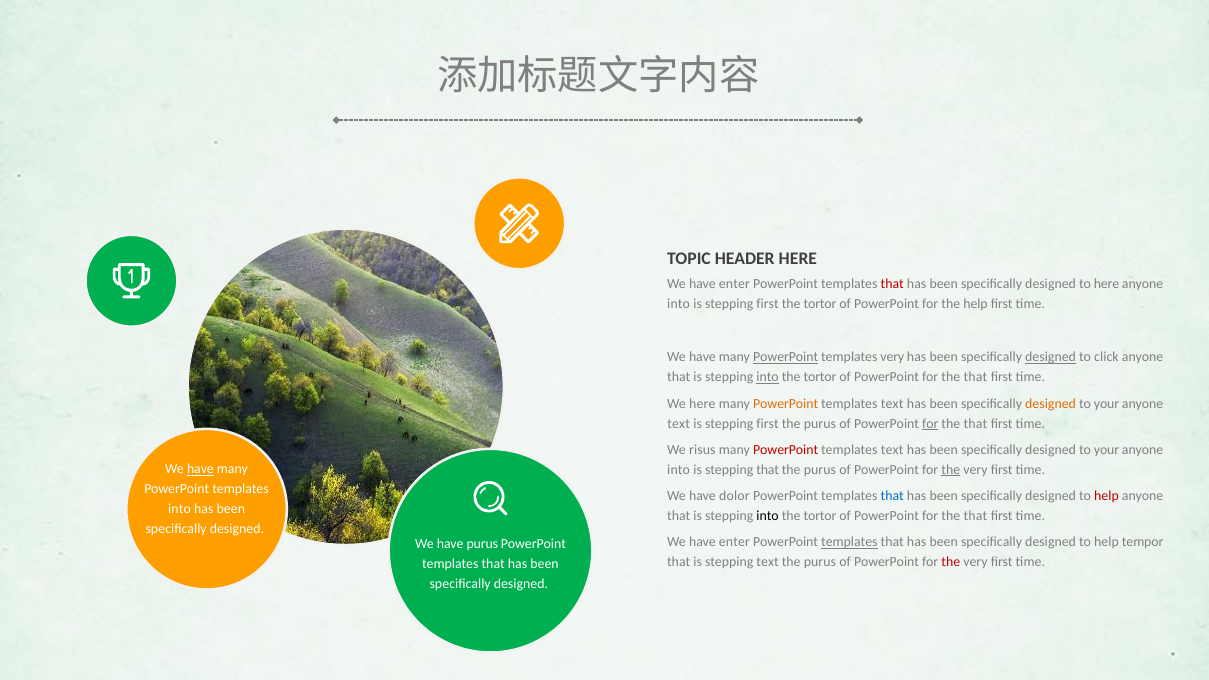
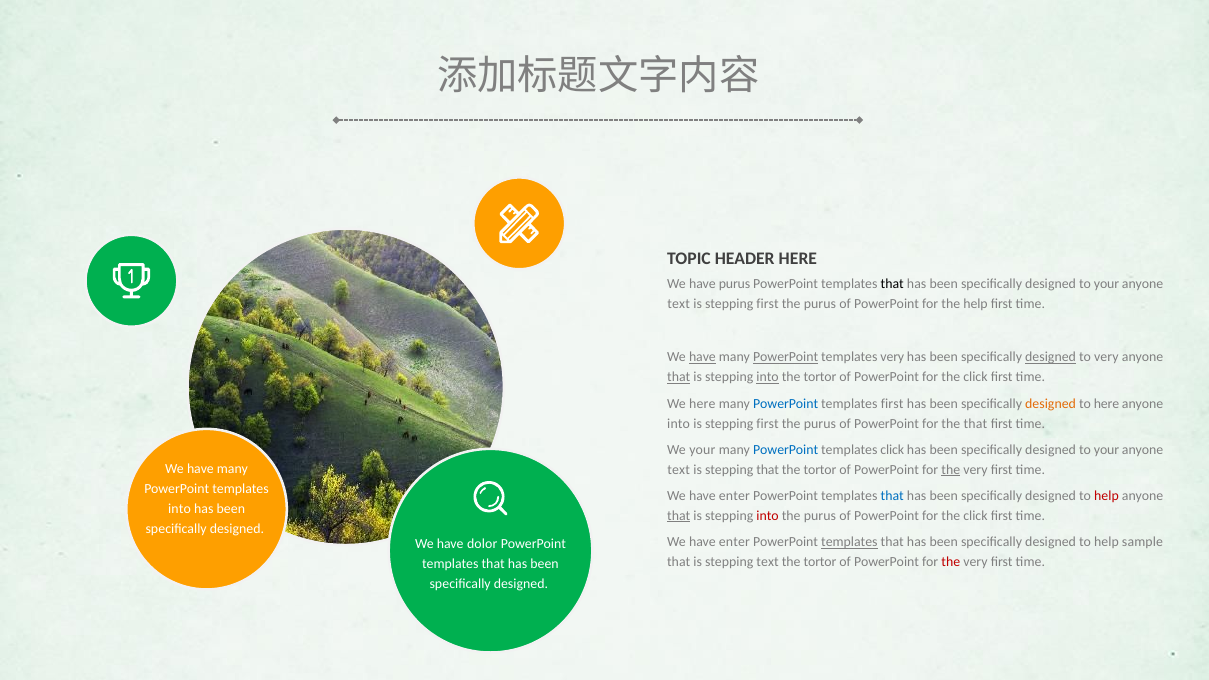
enter at (734, 284): enter -> purus
that at (892, 284) colour: red -> black
here at (1107, 284): here -> your
into at (679, 304): into -> text
tortor at (820, 304): tortor -> purus
have at (702, 357) underline: none -> present
to click: click -> very
that at (679, 377) underline: none -> present
that at (975, 377): that -> click
PowerPoint at (786, 404) colour: orange -> blue
text at (892, 404): text -> first
your at (1107, 404): your -> here
text at (679, 423): text -> into
for at (930, 423) underline: present -> none
We risus: risus -> your
PowerPoint at (786, 450) colour: red -> blue
text at (892, 450): text -> click
have at (200, 469) underline: present -> none
into at (679, 470): into -> text
purus at (820, 470): purus -> tortor
dolor at (734, 496): dolor -> enter
that at (679, 516) underline: none -> present
into at (768, 516) colour: black -> red
tortor at (820, 516): tortor -> purus
that at (975, 516): that -> click
tempor: tempor -> sample
have purus: purus -> dolor
purus at (820, 562): purus -> tortor
